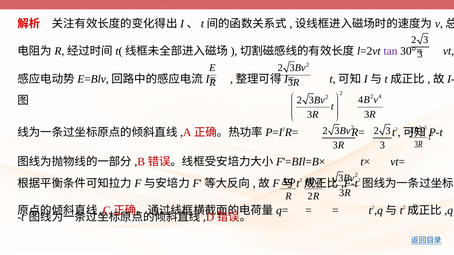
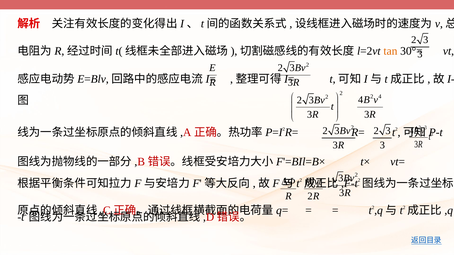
tan colour: purple -> orange
